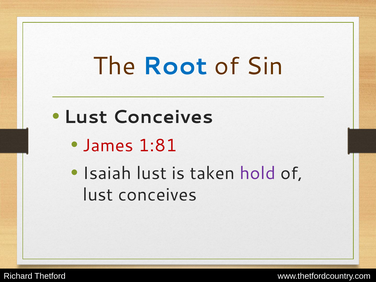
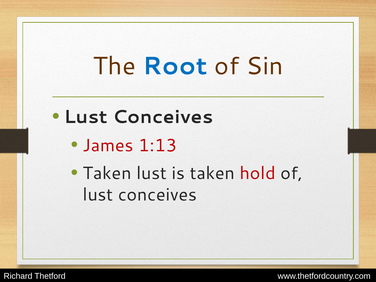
1:81: 1:81 -> 1:13
Isaiah at (107, 173): Isaiah -> Taken
hold colour: purple -> red
